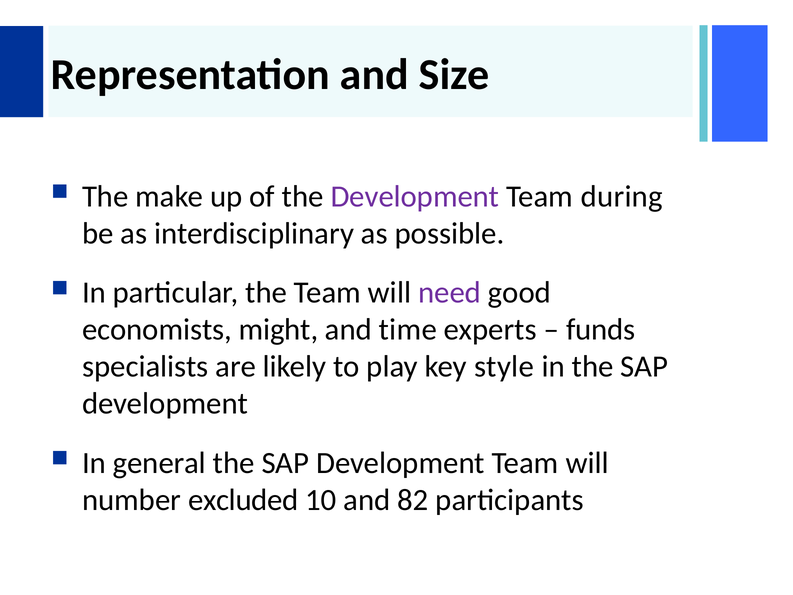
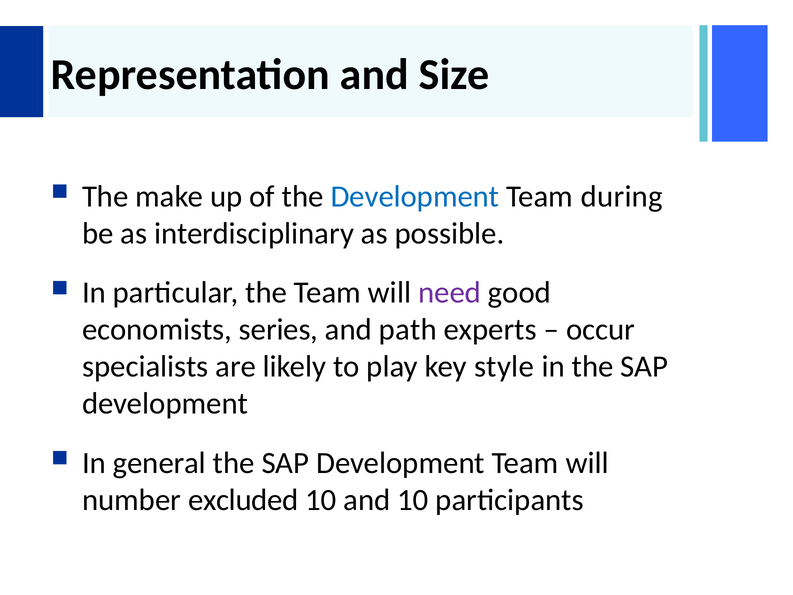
Development at (415, 196) colour: purple -> blue
might: might -> series
time: time -> path
funds: funds -> occur
and 82: 82 -> 10
